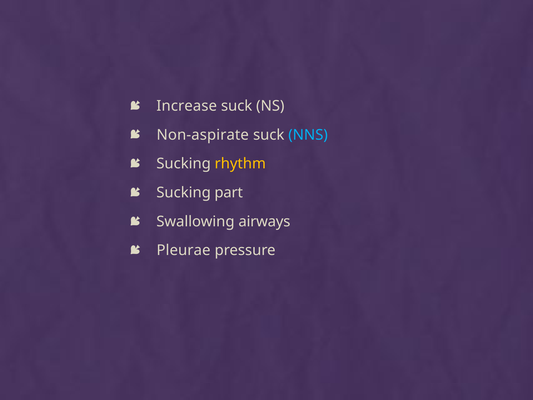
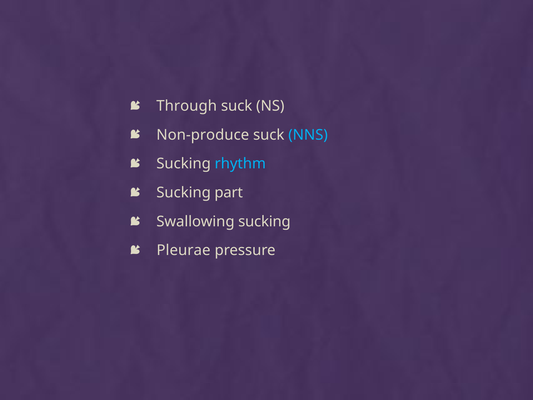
Increase: Increase -> Through
Non-aspirate: Non-aspirate -> Non-produce
rhythm colour: yellow -> light blue
Swallowing airways: airways -> sucking
